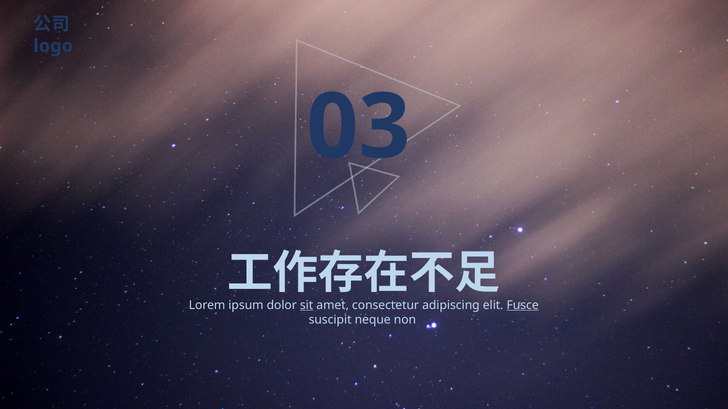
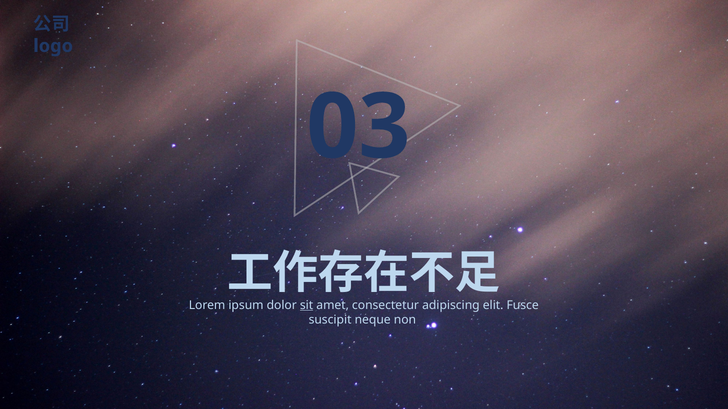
Fusce underline: present -> none
